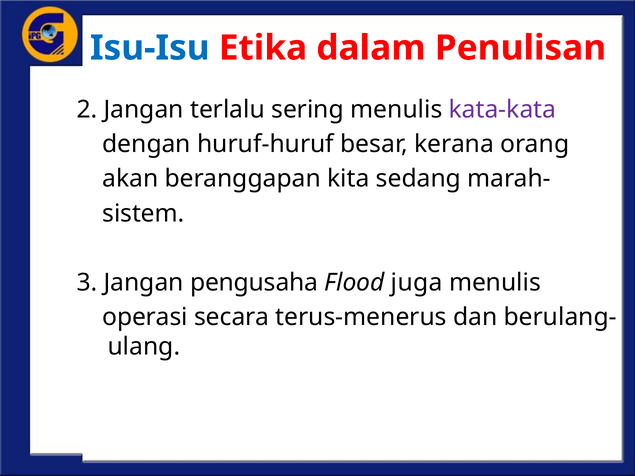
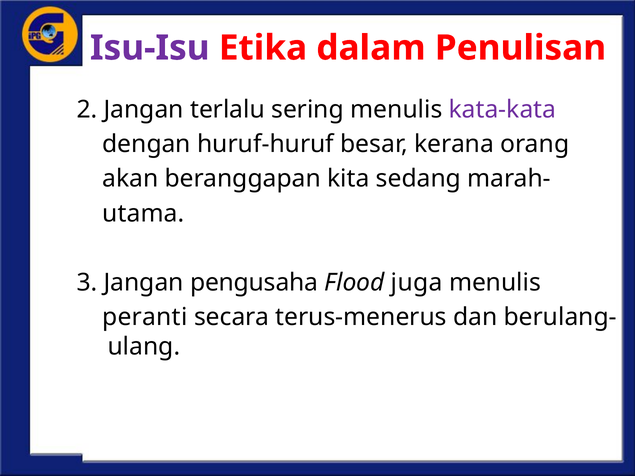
Isu-Isu colour: blue -> purple
sistem: sistem -> utama
operasi: operasi -> peranti
